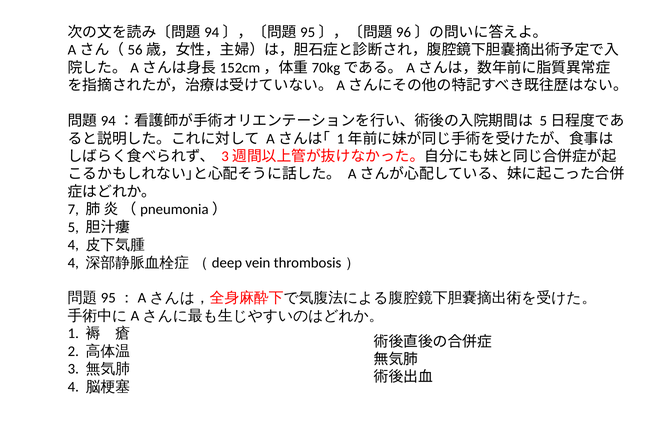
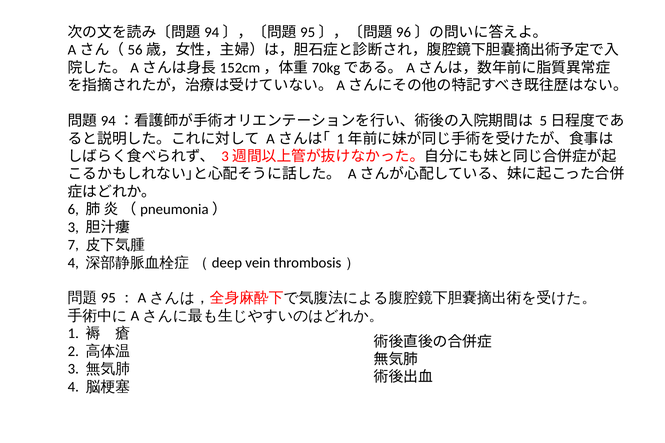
7: 7 -> 6
5 at (73, 227): 5 -> 3
4 at (73, 245): 4 -> 7
